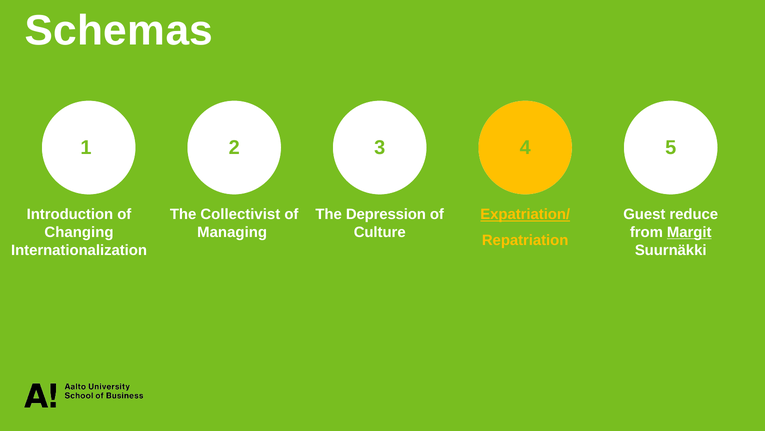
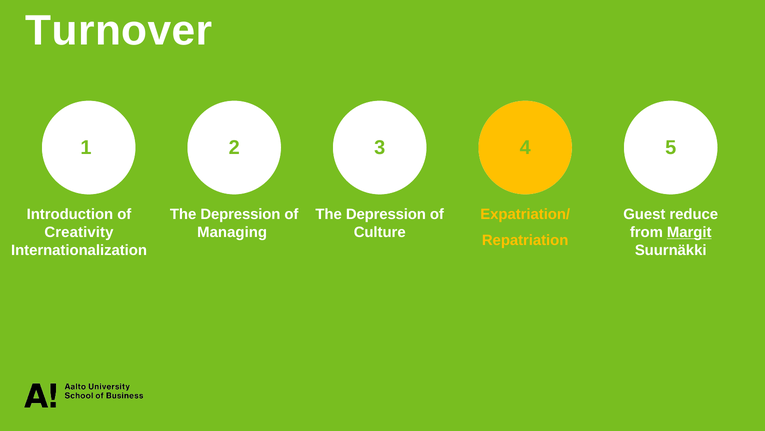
Schemas: Schemas -> Turnover
Collectivist at (240, 214): Collectivist -> Depression
Expatriation/ underline: present -> none
Changing: Changing -> Creativity
